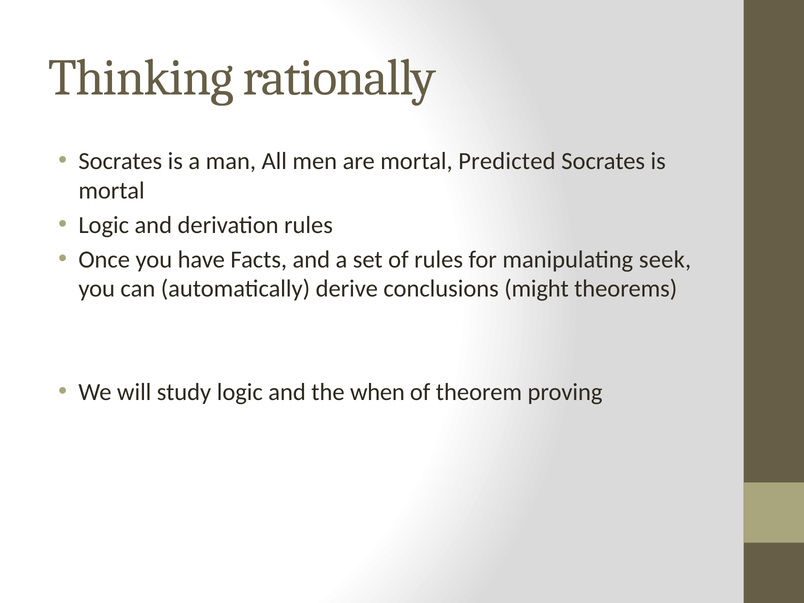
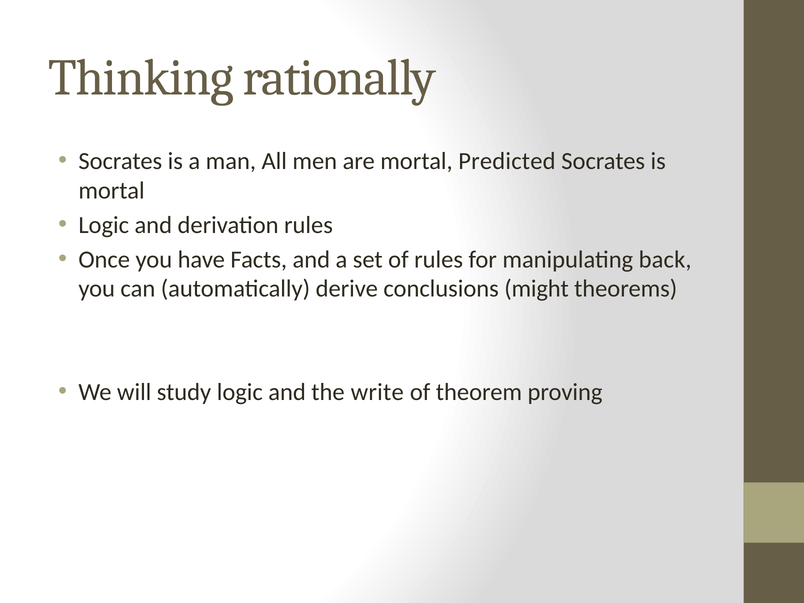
seek: seek -> back
when: when -> write
